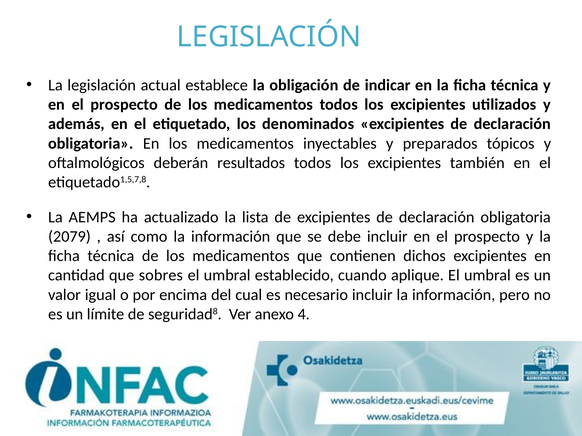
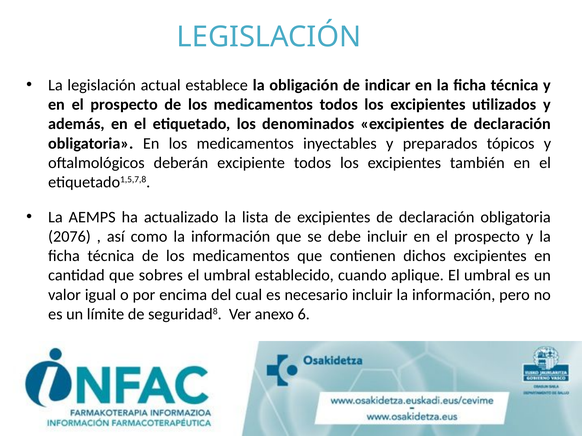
resultados: resultados -> excipiente
2079: 2079 -> 2076
4: 4 -> 6
